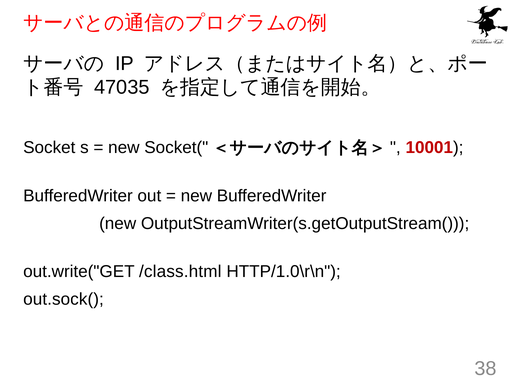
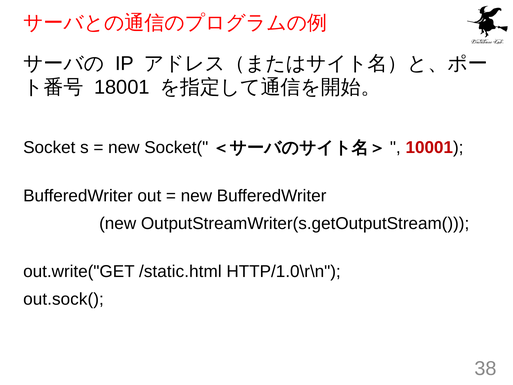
47035: 47035 -> 18001
/class.html: /class.html -> /static.html
